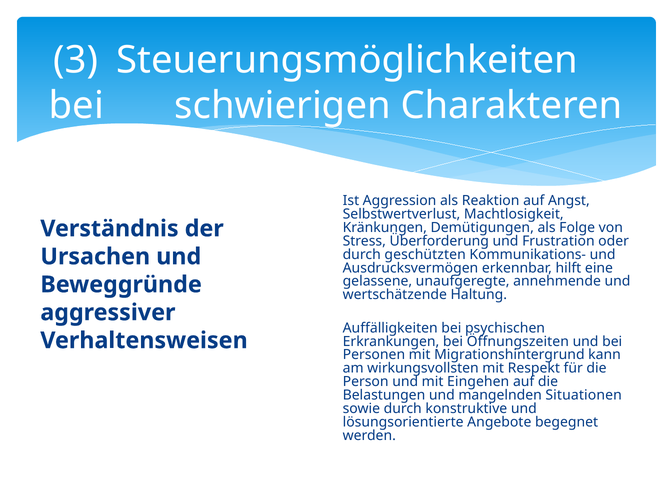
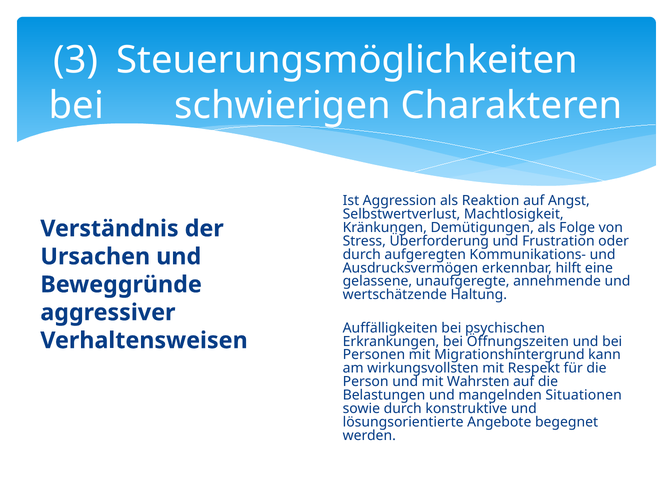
geschützten: geschützten -> aufgeregten
Eingehen: Eingehen -> Wahrsten
